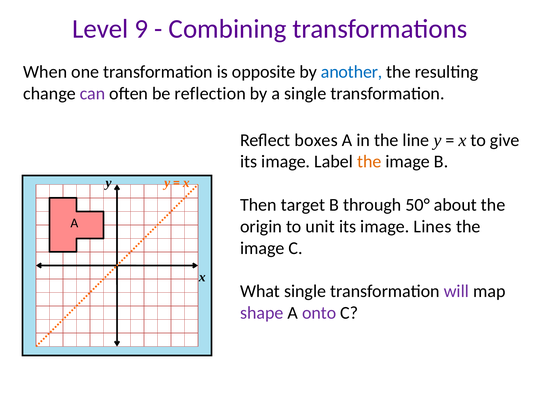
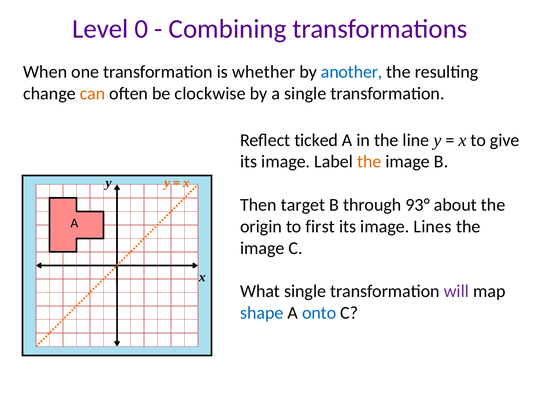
9: 9 -> 0
opposite: opposite -> whether
can colour: purple -> orange
reflection: reflection -> clockwise
boxes: boxes -> ticked
50°: 50° -> 93°
unit: unit -> first
shape colour: purple -> blue
onto colour: purple -> blue
